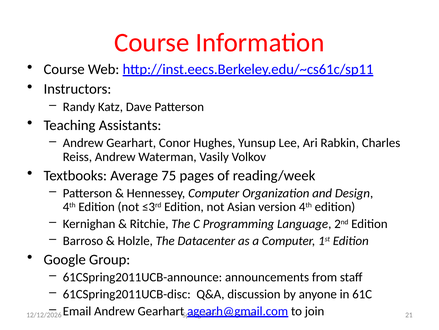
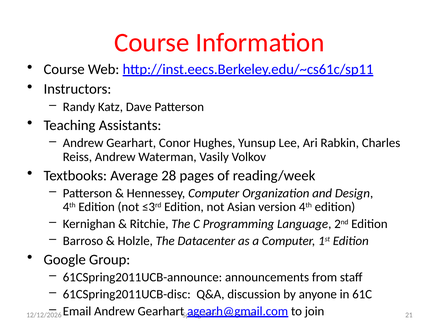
75: 75 -> 28
